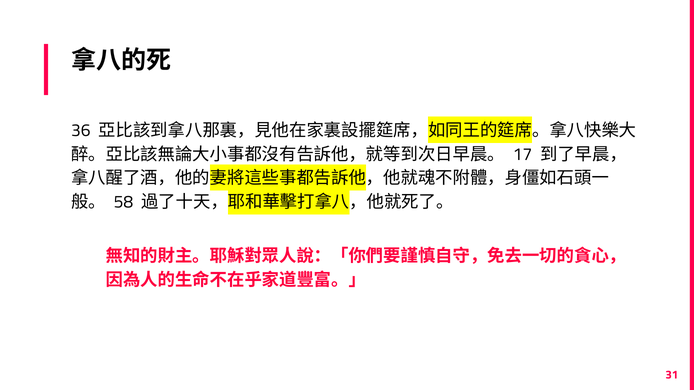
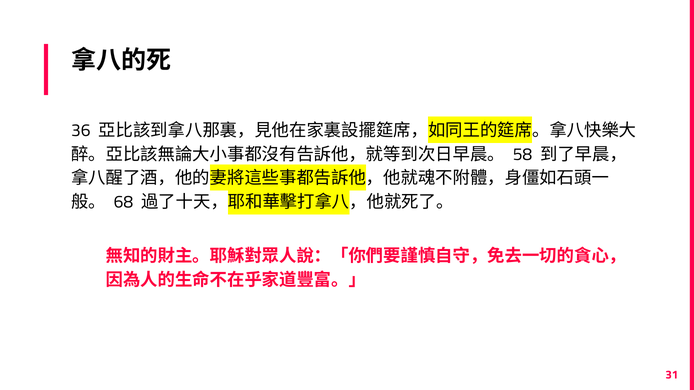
17: 17 -> 58
58: 58 -> 68
